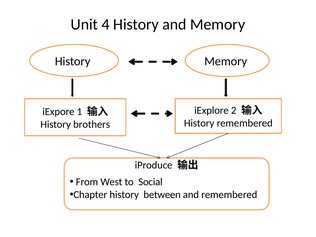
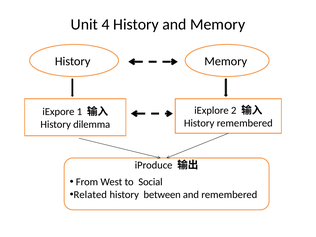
brothers: brothers -> dilemma
Chapter: Chapter -> Related
